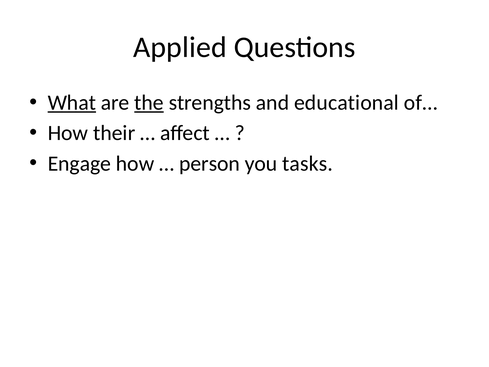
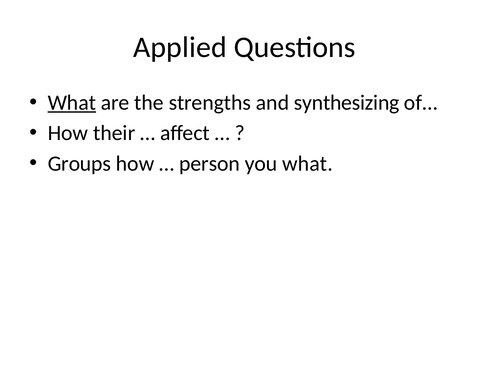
the underline: present -> none
educational: educational -> synthesizing
Engage: Engage -> Groups
you tasks: tasks -> what
